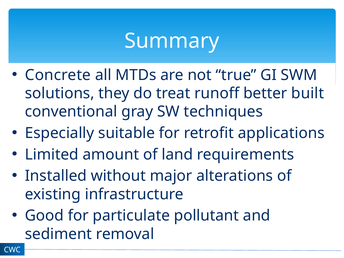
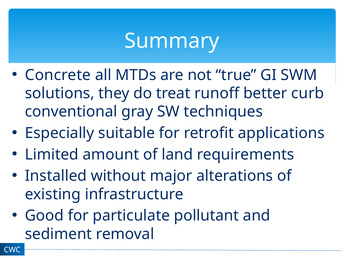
built: built -> curb
